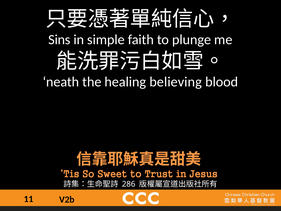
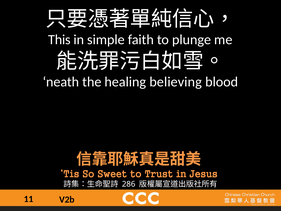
Sins: Sins -> This
